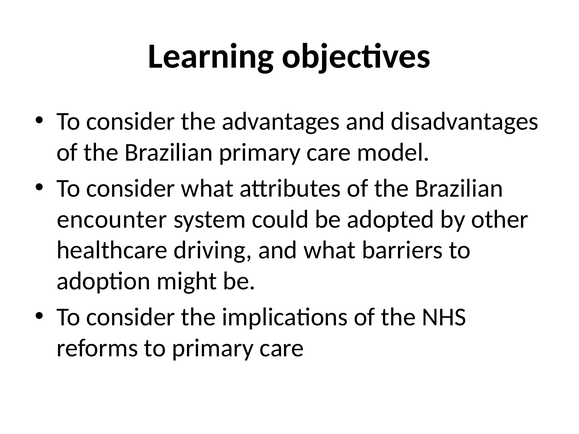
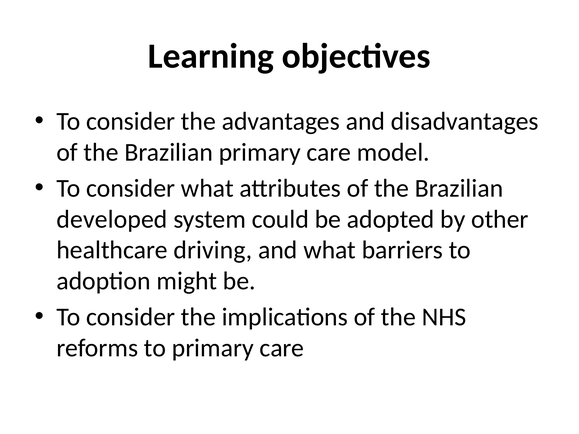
encounter: encounter -> developed
